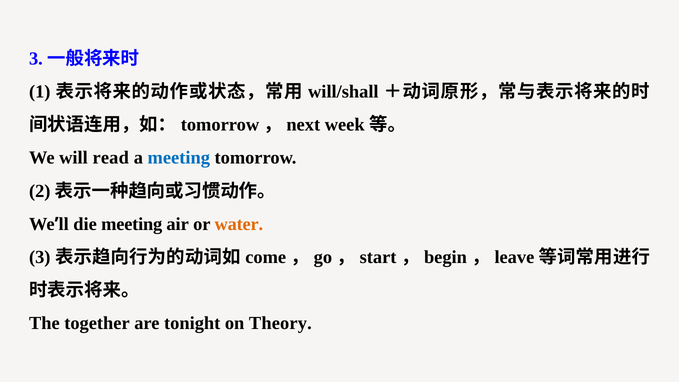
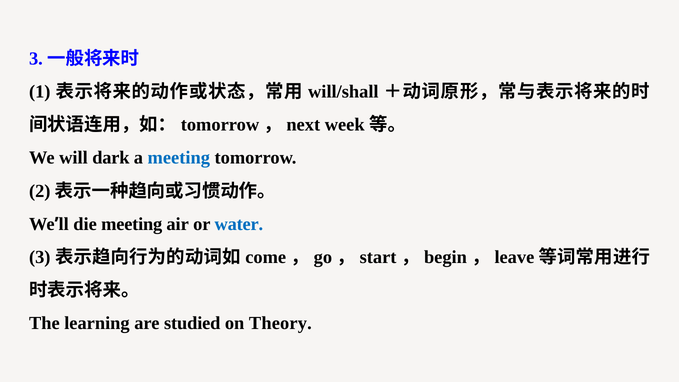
read: read -> dark
water colour: orange -> blue
together: together -> learning
tonight: tonight -> studied
